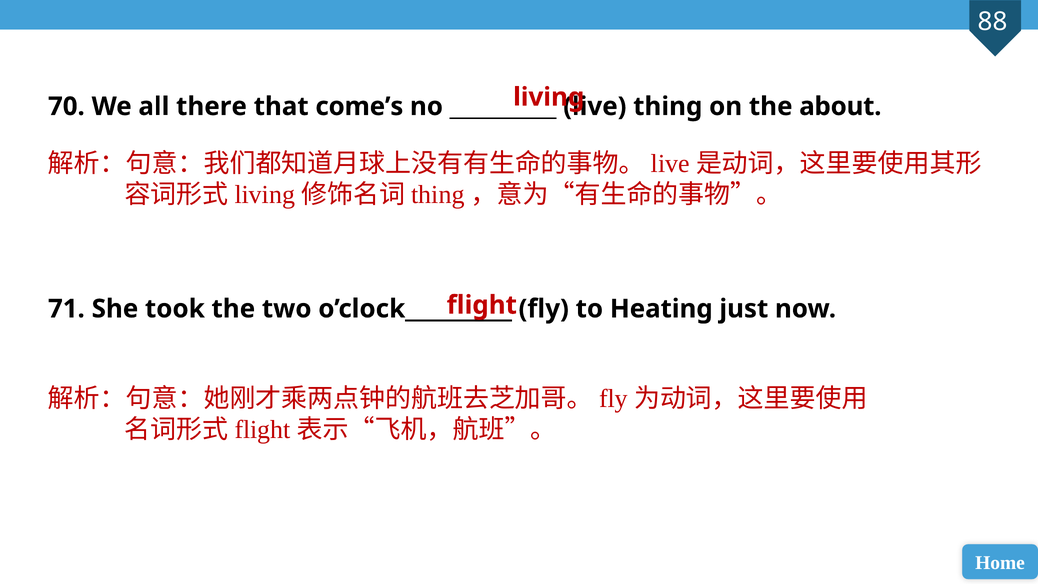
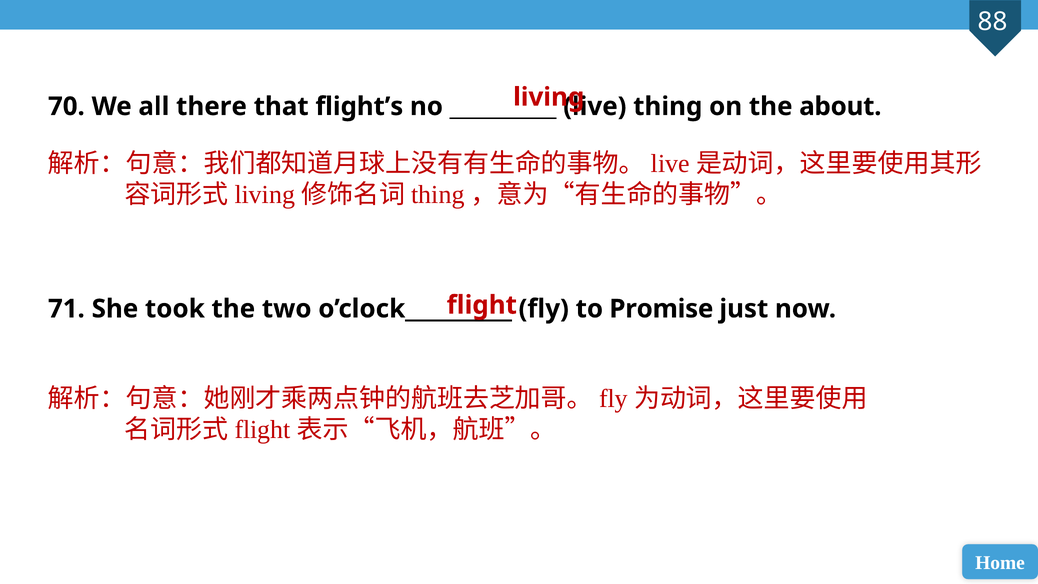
come’s: come’s -> flight’s
Heating: Heating -> Promise
